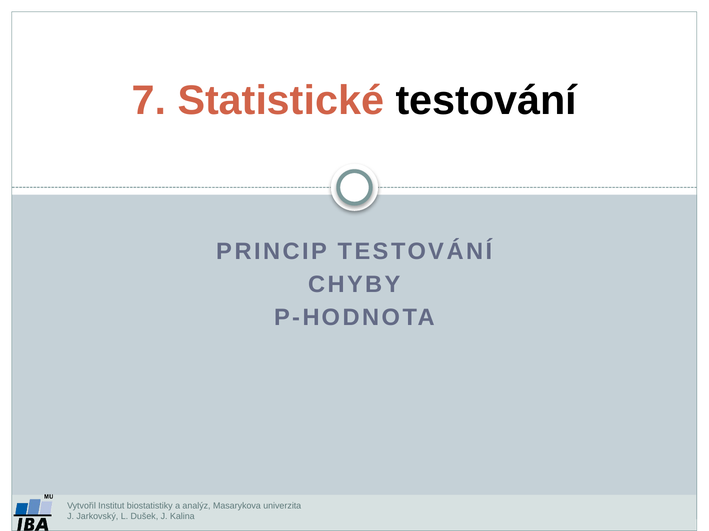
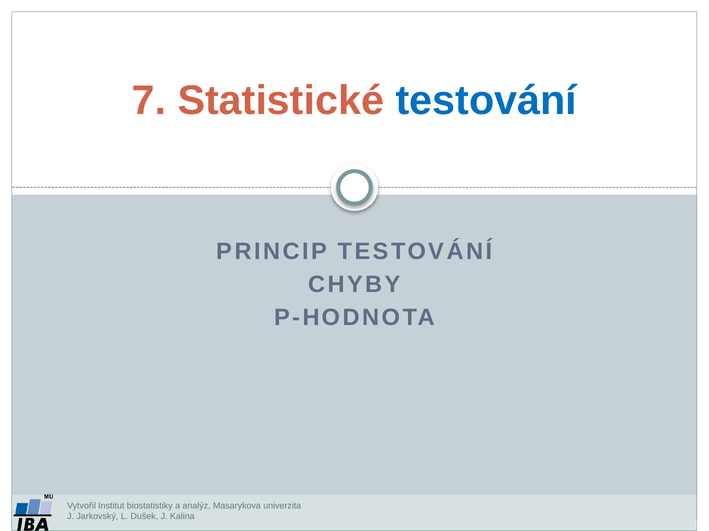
testování at (486, 101) colour: black -> blue
